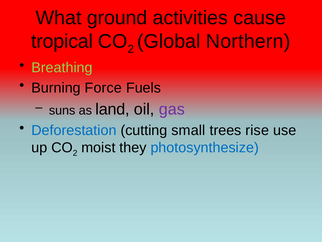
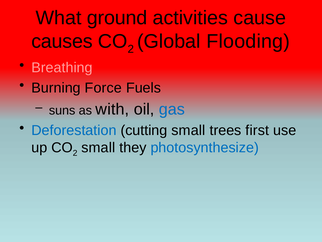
tropical: tropical -> causes
Northern: Northern -> Flooding
Breathing colour: light green -> pink
land: land -> with
gas colour: purple -> blue
rise: rise -> first
moist at (98, 147): moist -> small
